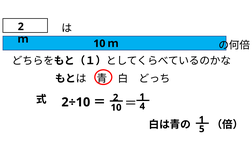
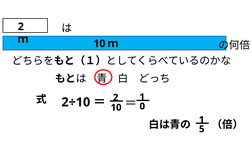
4: 4 -> 0
